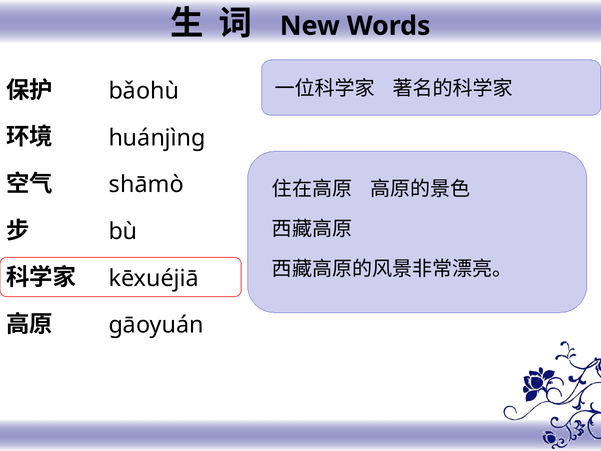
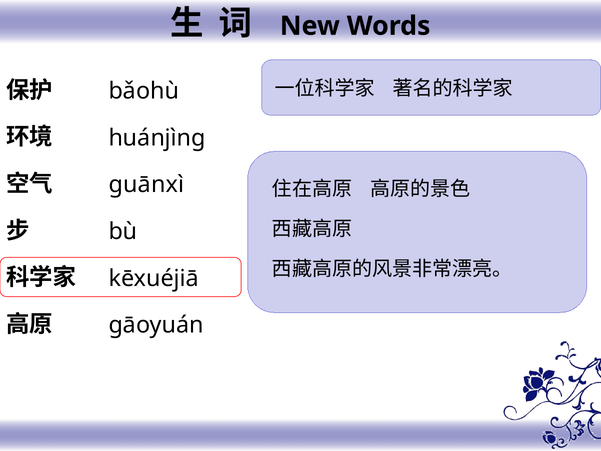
shāmò: shāmò -> guānxì
